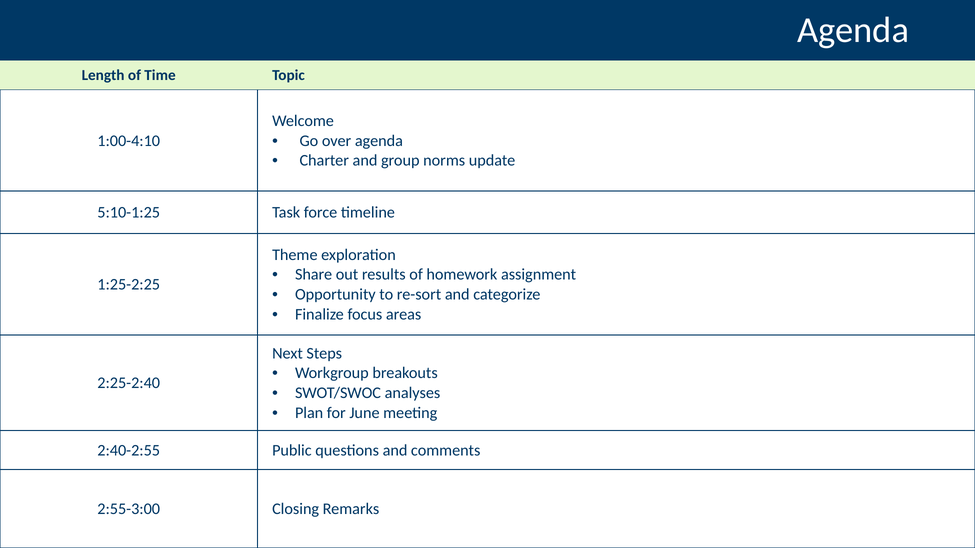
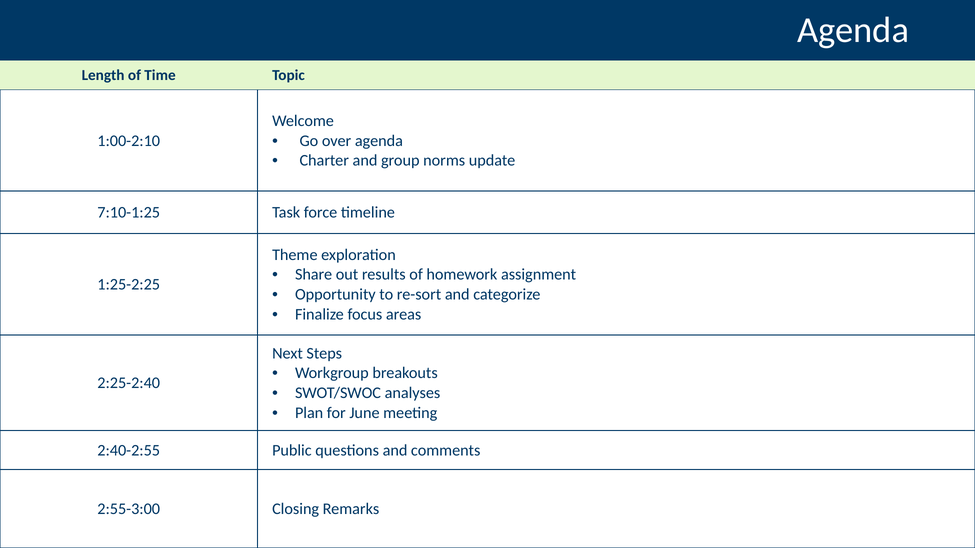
1:00-4:10: 1:00-4:10 -> 1:00-2:10
5:10-1:25: 5:10-1:25 -> 7:10-1:25
